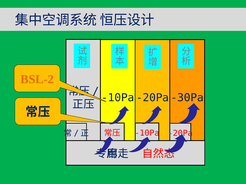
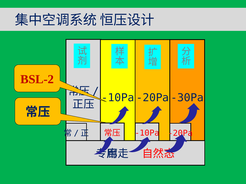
BSL-2 colour: orange -> red
